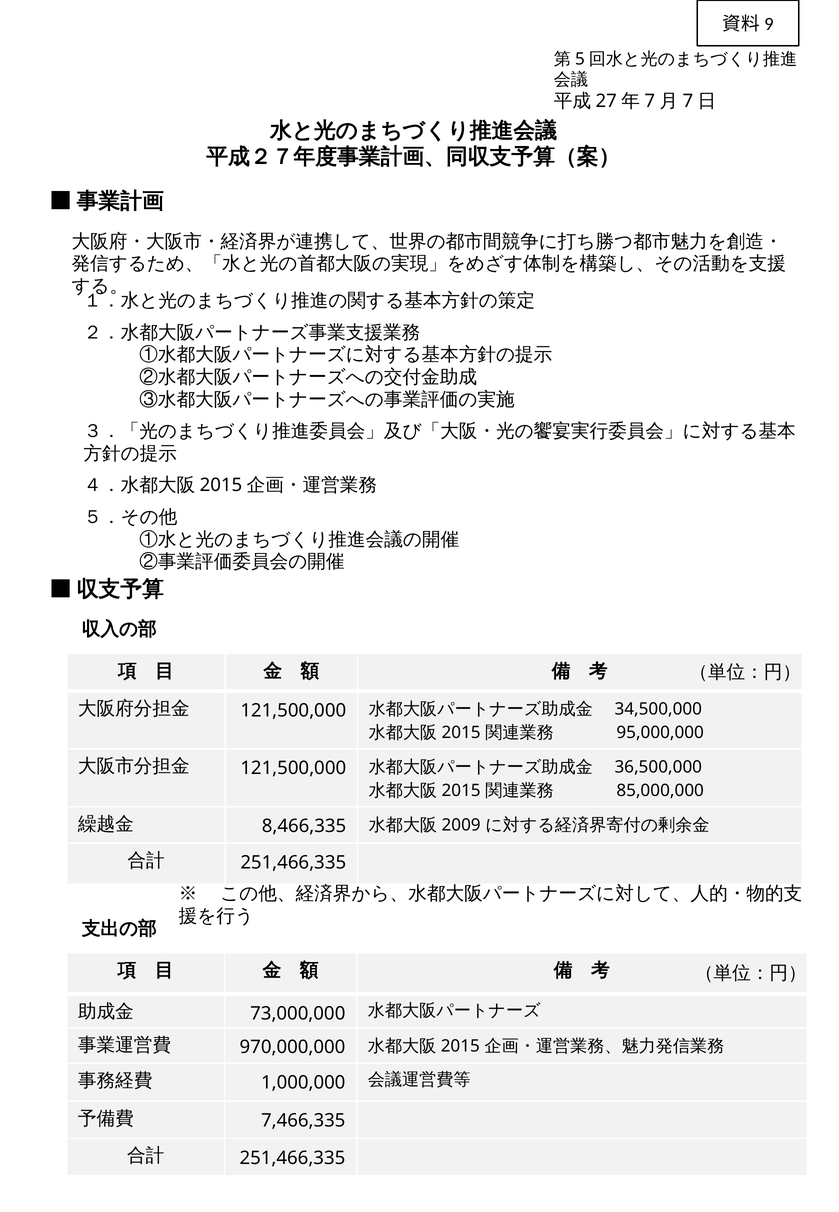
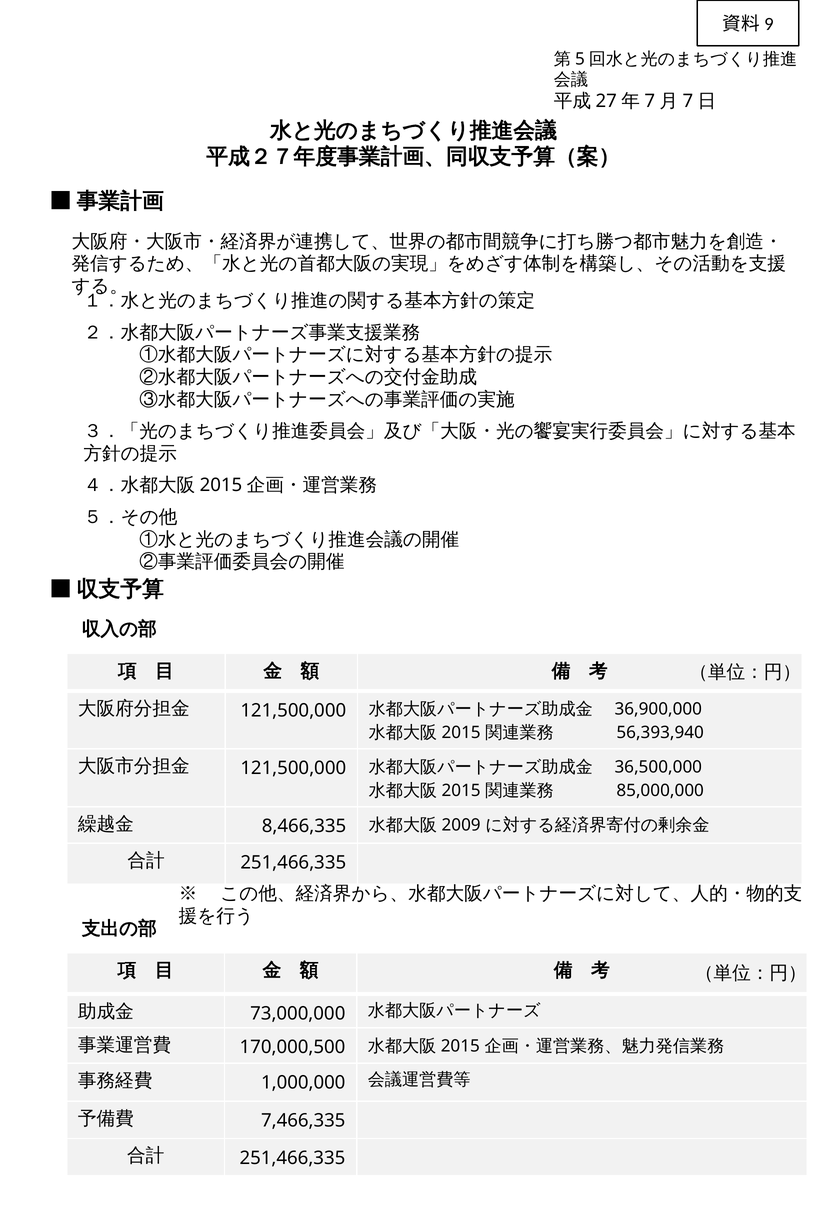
34,500,000: 34,500,000 -> 36,900,000
95,000,000: 95,000,000 -> 56,393,940
970,000,000: 970,000,000 -> 170,000,500
